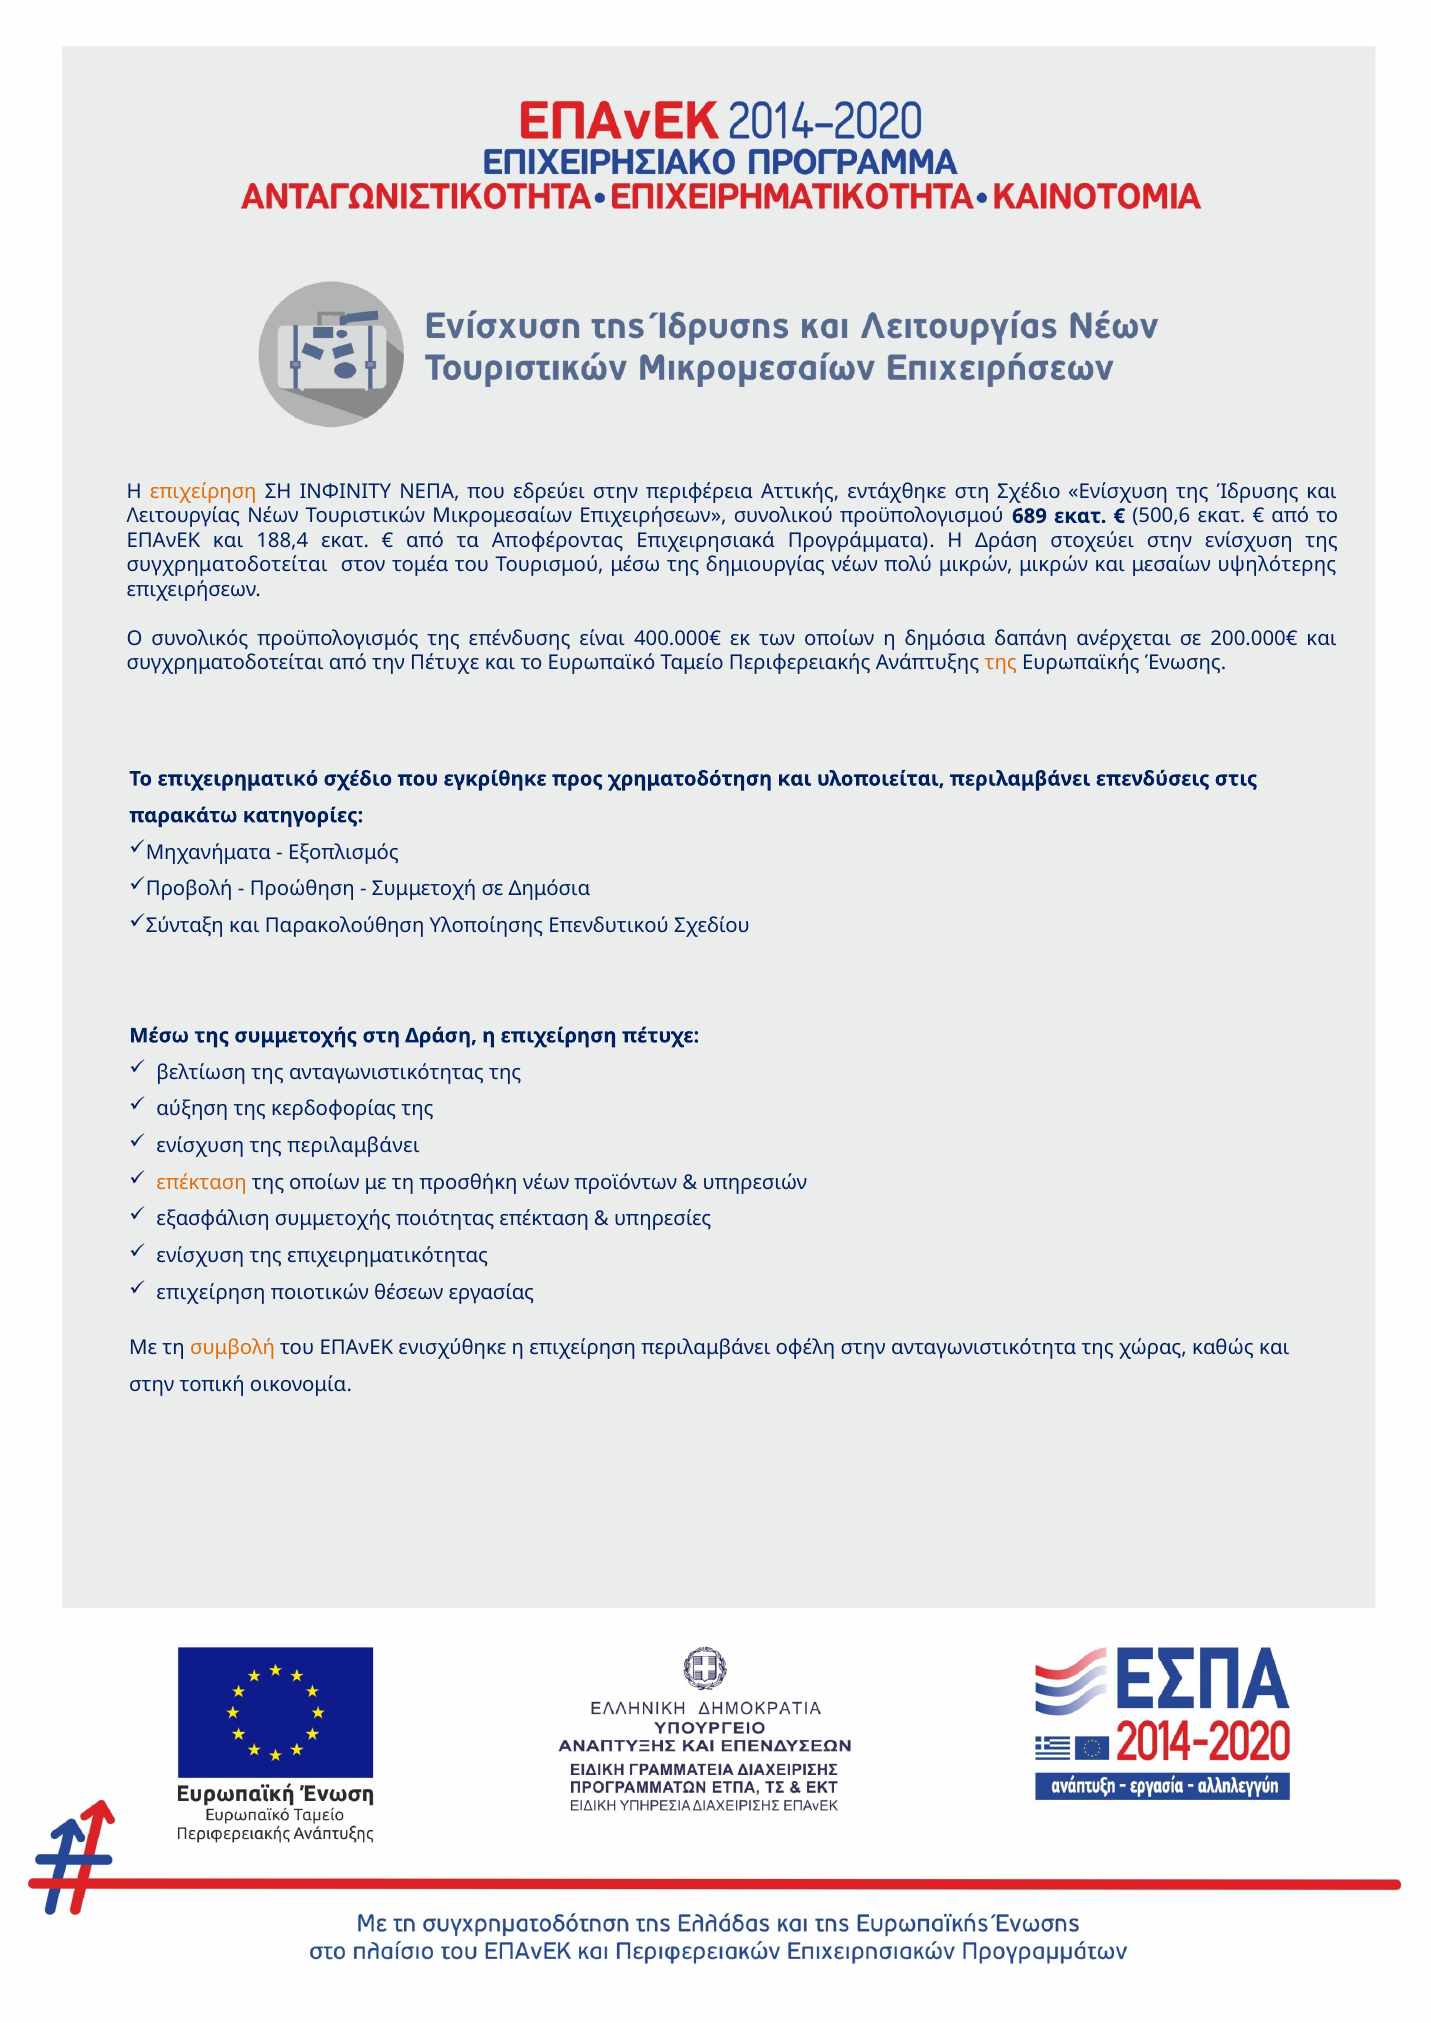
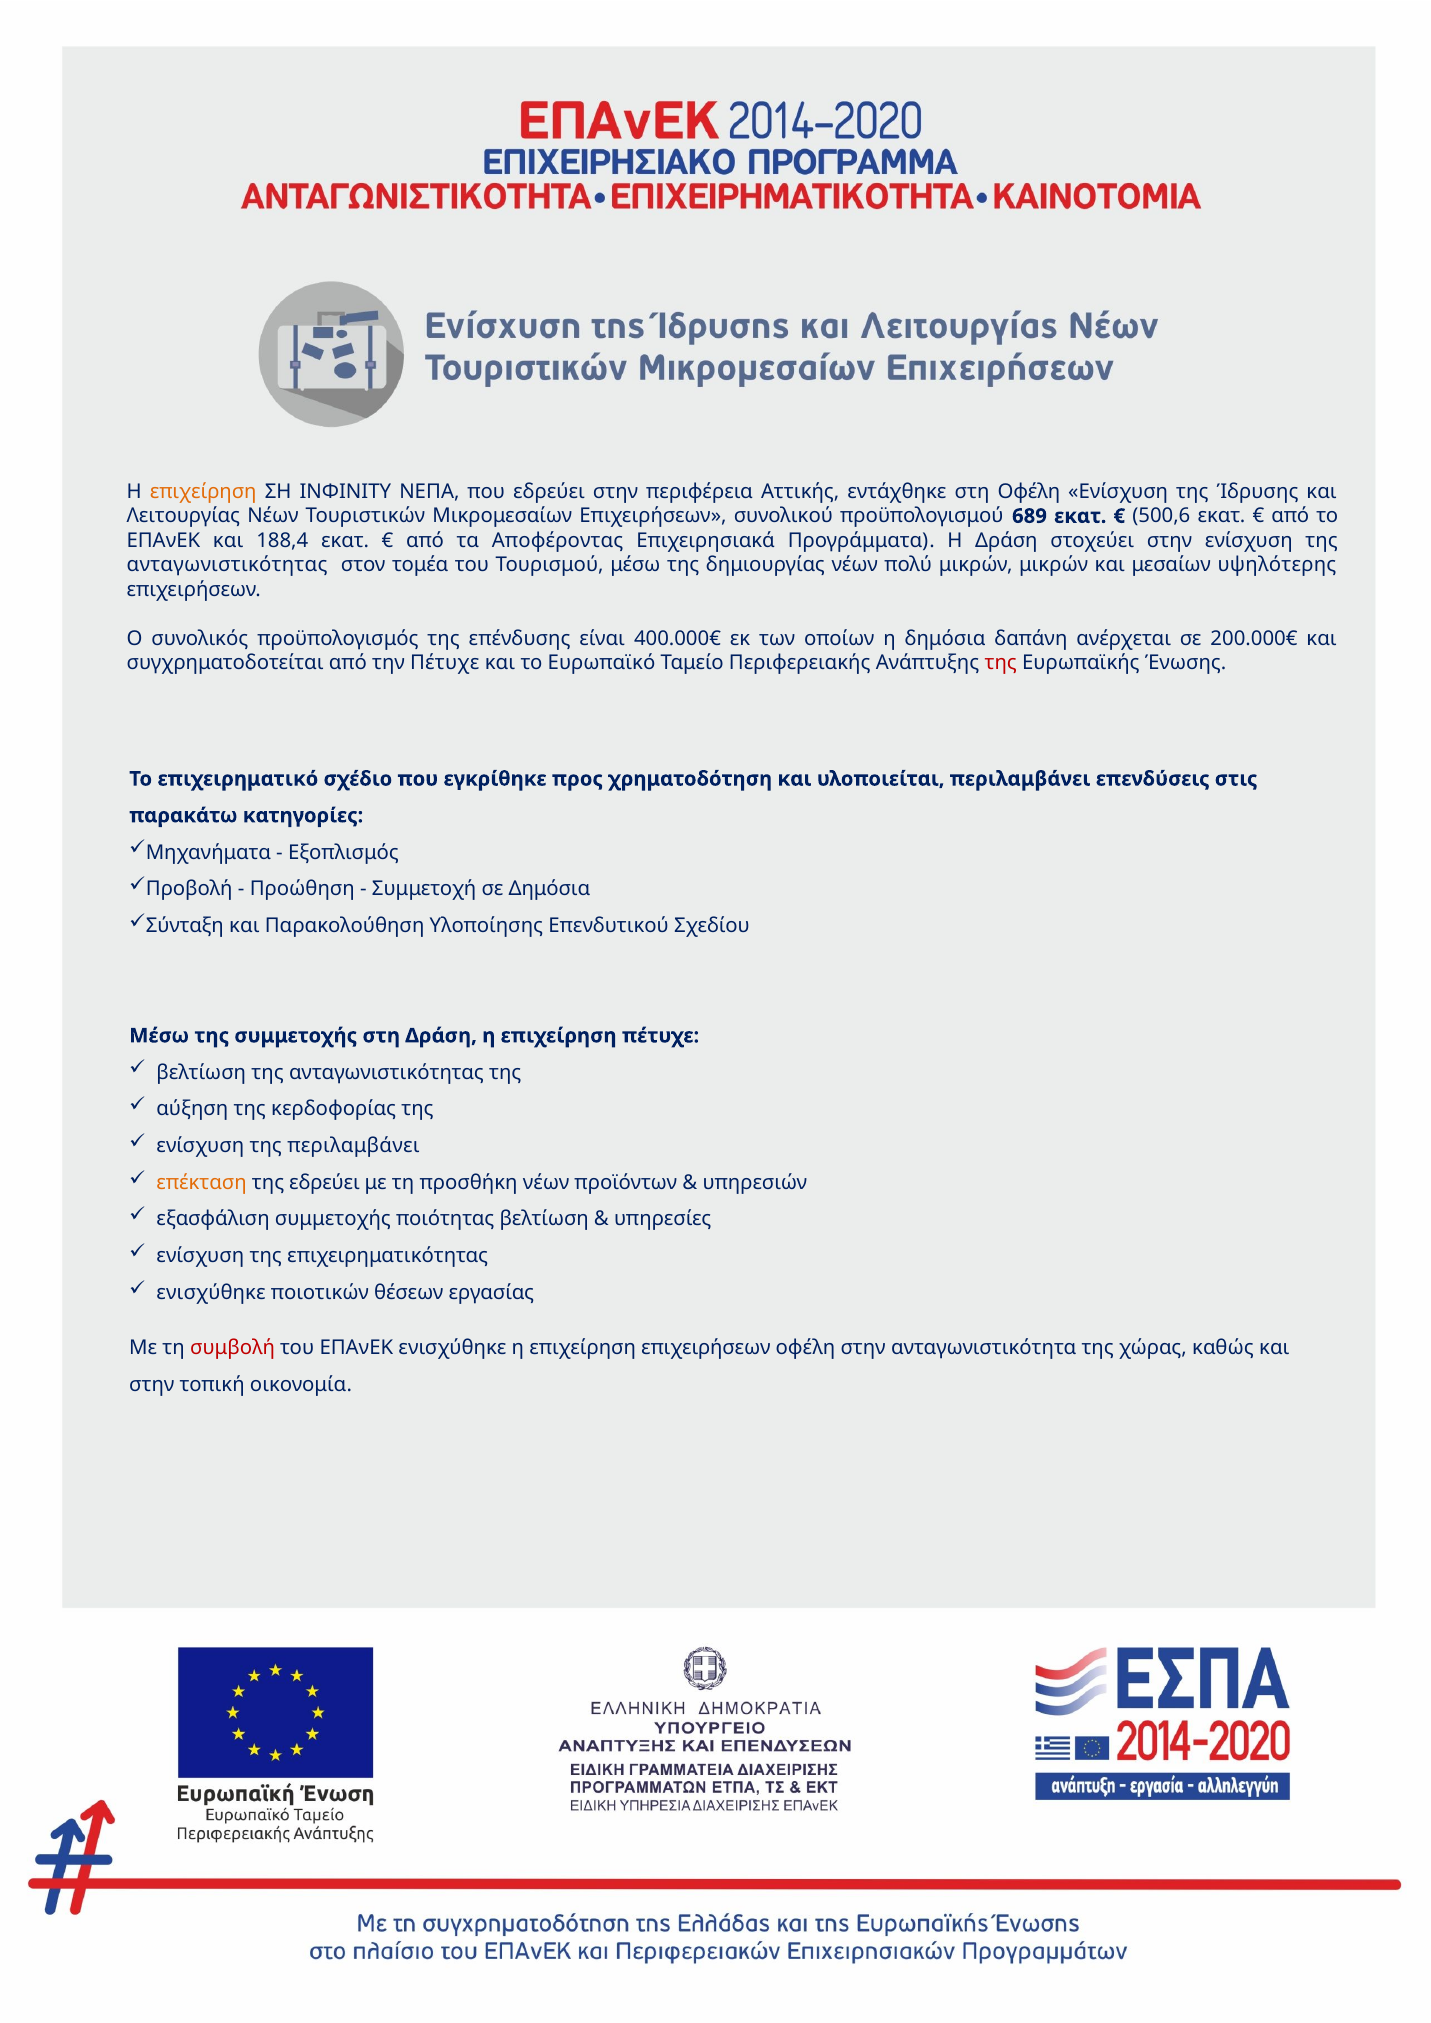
στη Σχέδιο: Σχέδιο -> Οφέλη
συγχρηματοδοτείται at (227, 565): συγχρηματοδοτείται -> ανταγωνιστικότητας
της at (1001, 663) colour: orange -> red
της οποίων: οποίων -> εδρεύει
ποιότητας επέκταση: επέκταση -> βελτίωση
επιχείρηση at (211, 1293): επιχείρηση -> ενισχύθηκε
συμβολή colour: orange -> red
επιχείρηση περιλαμβάνει: περιλαμβάνει -> επιχειρήσεων
